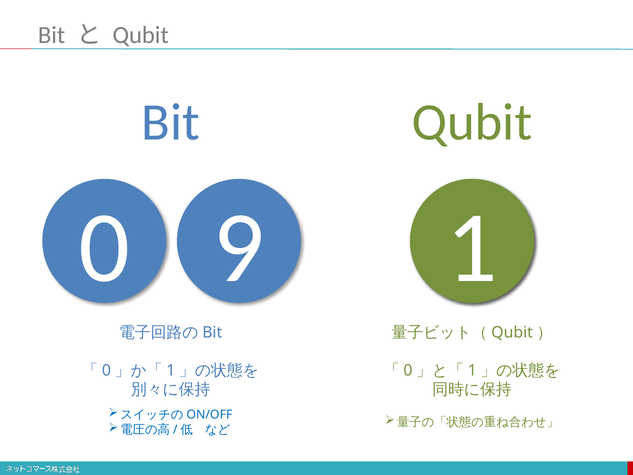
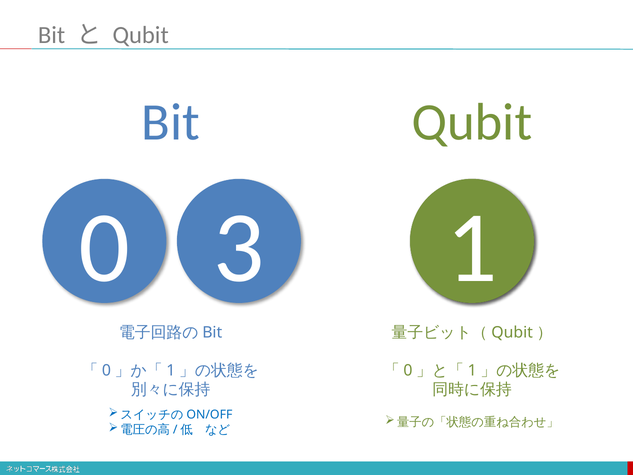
9: 9 -> 3
